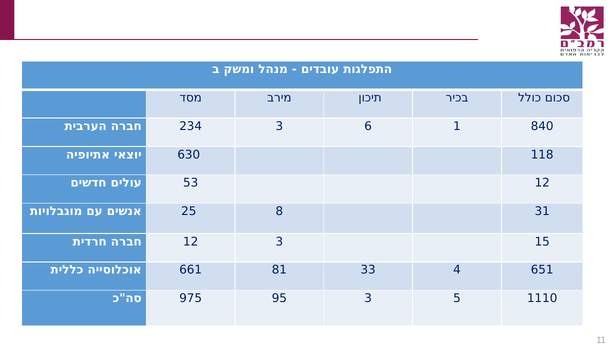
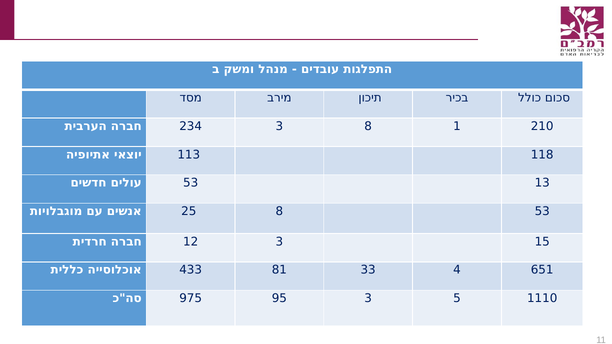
3 6: 6 -> 8
840: 840 -> 210
630: 630 -> 113
53 12: 12 -> 13
8 31: 31 -> 53
661: 661 -> 433
